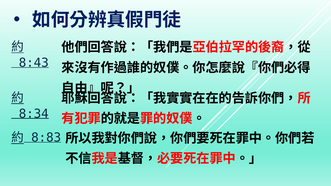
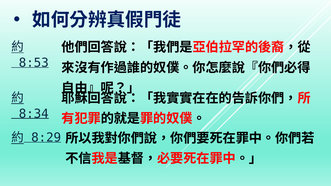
8:43: 8:43 -> 8:53
8:83: 8:83 -> 8:29
